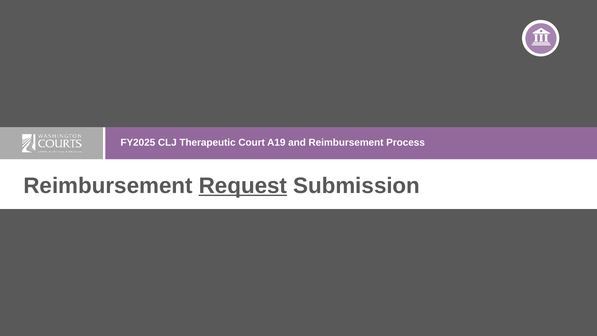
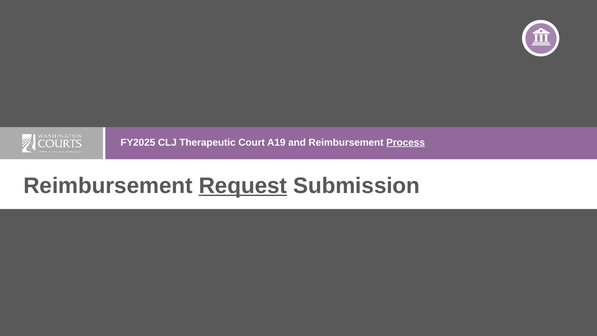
Process underline: none -> present
